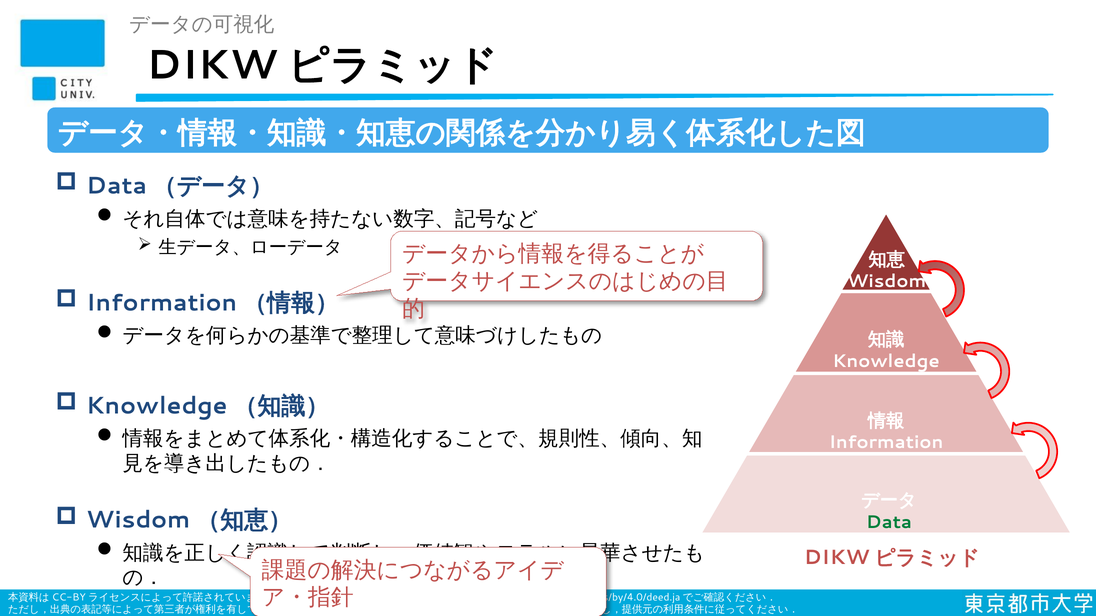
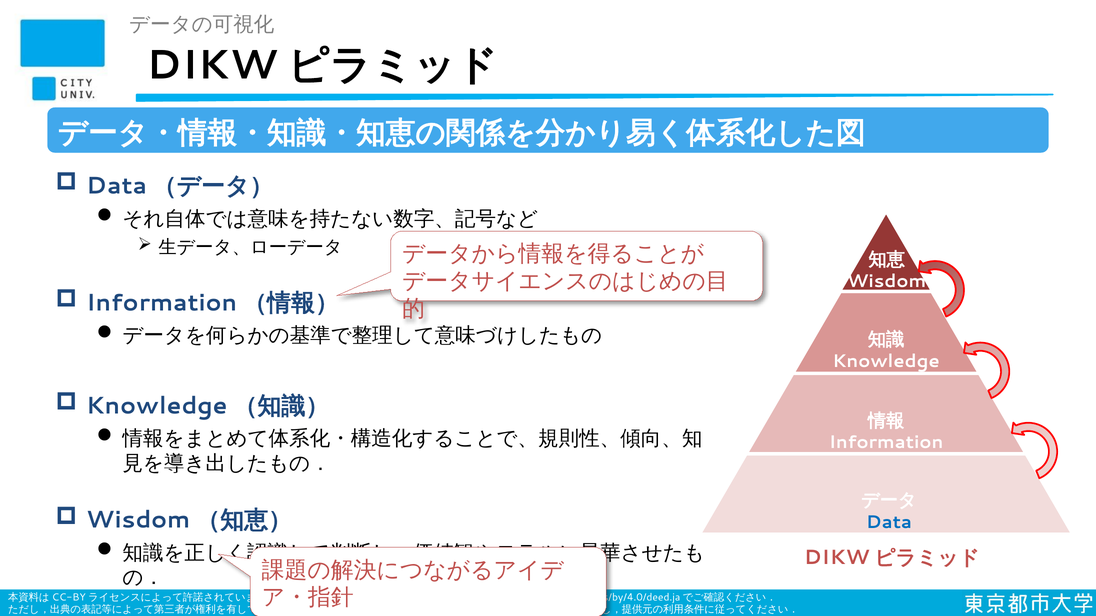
Data colour: green -> blue
